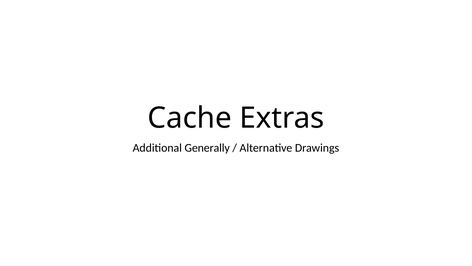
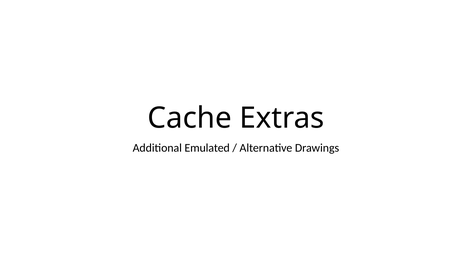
Generally: Generally -> Emulated
